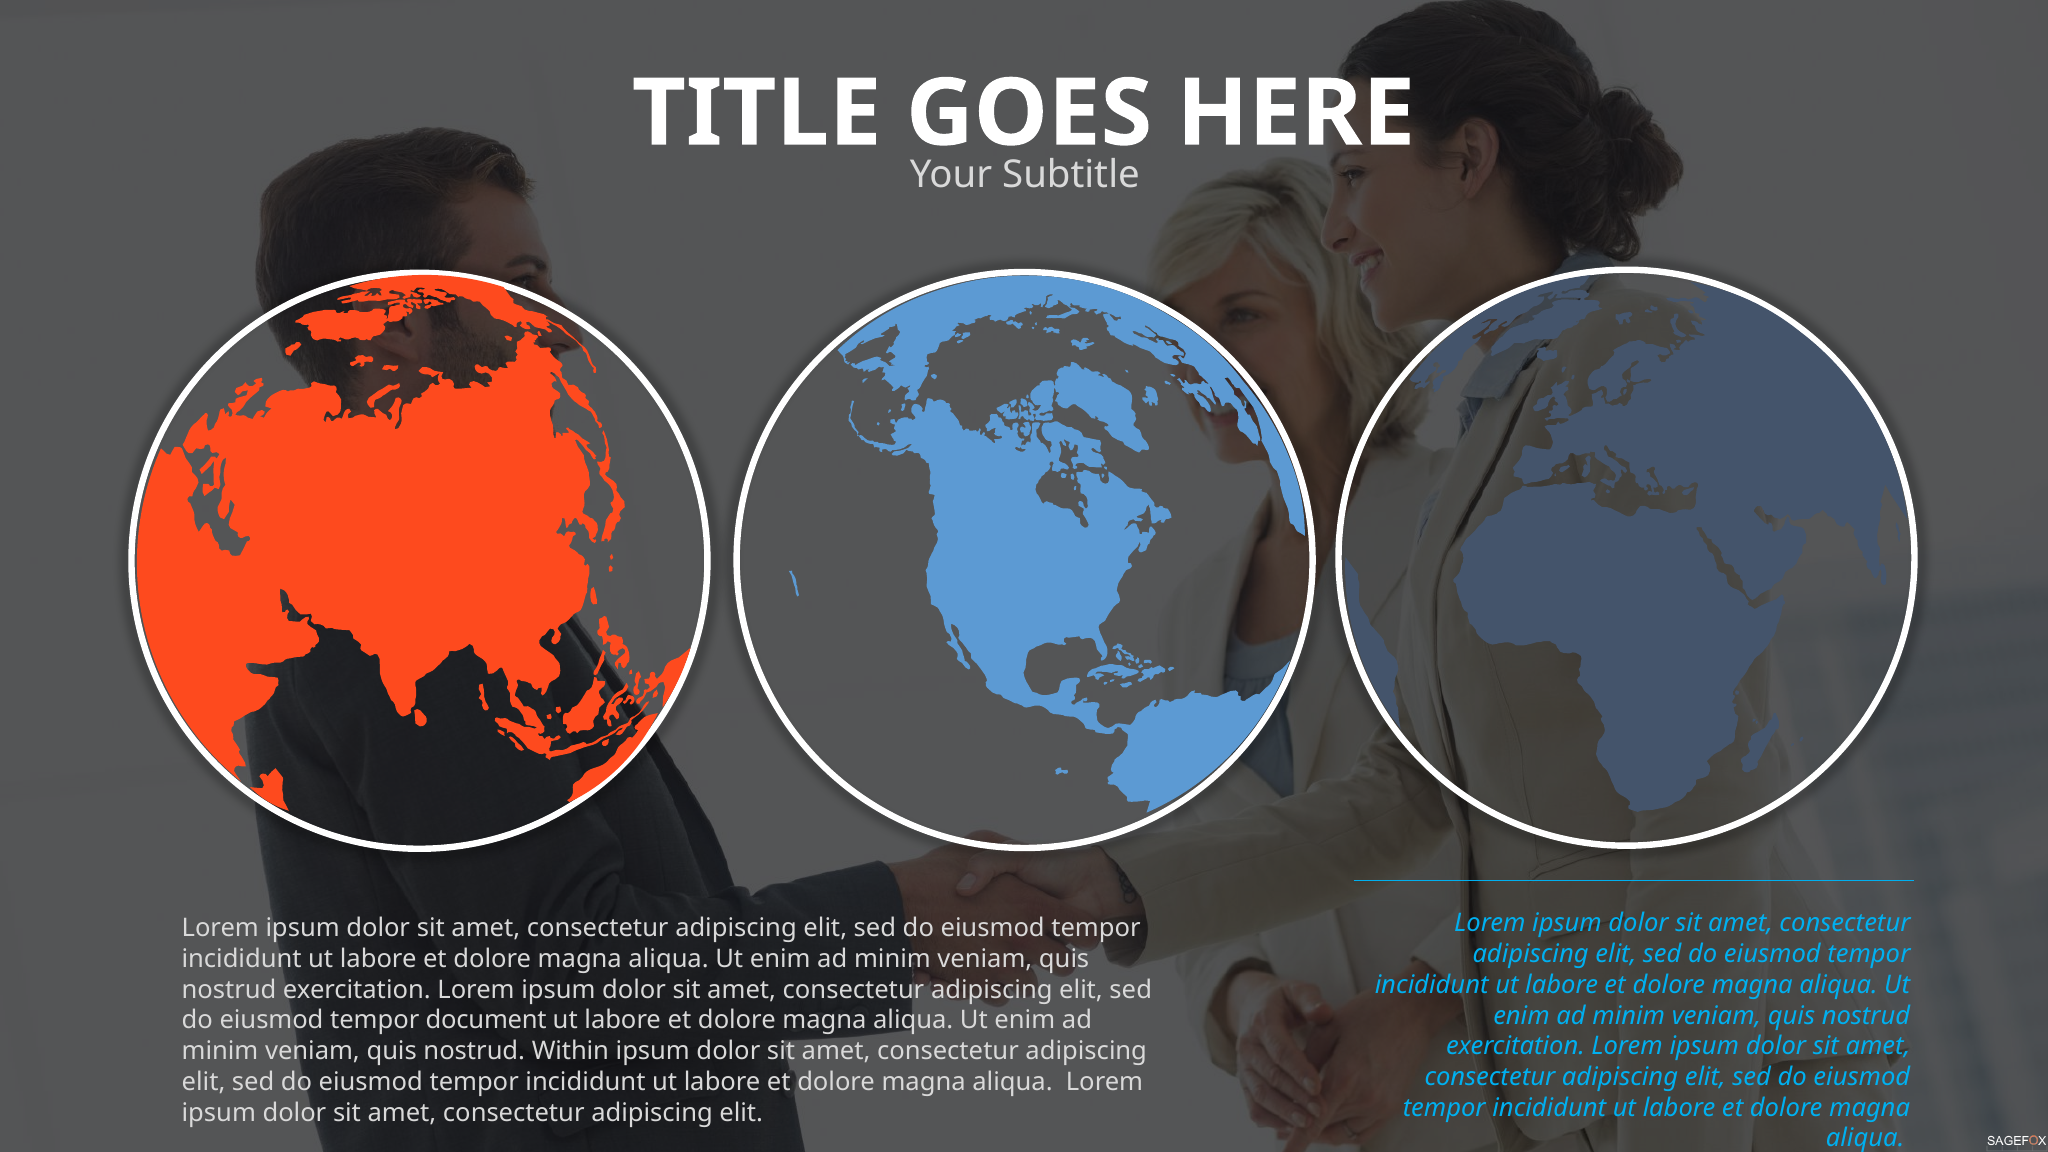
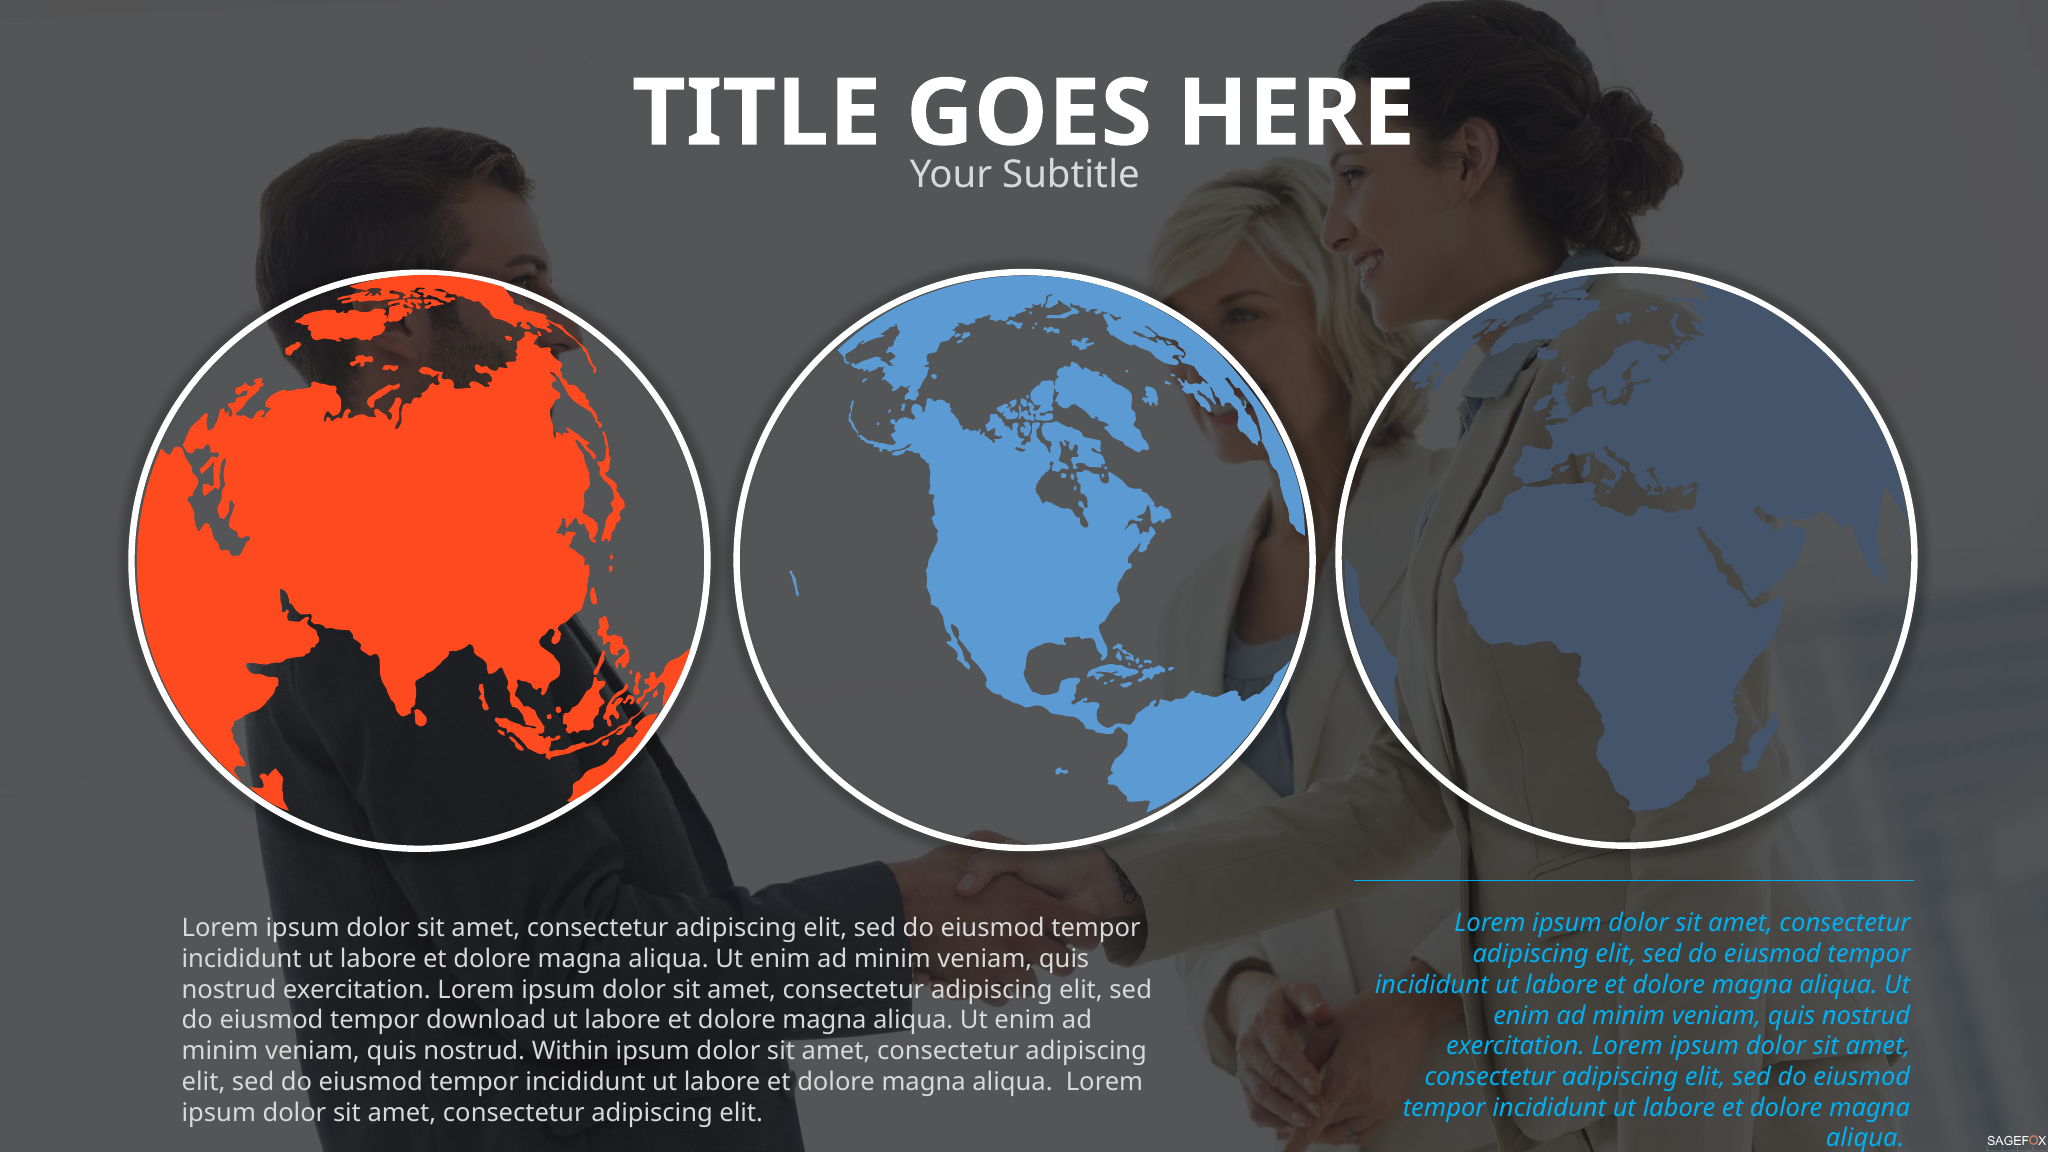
document: document -> download
